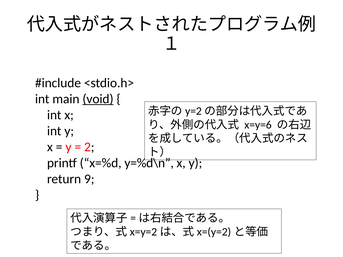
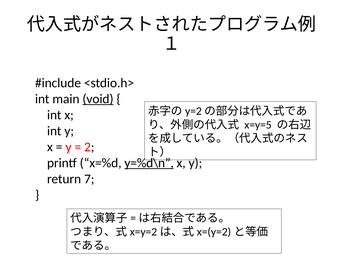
x=y=6: x=y=6 -> x=y=5
y=%d\n underline: none -> present
9: 9 -> 7
